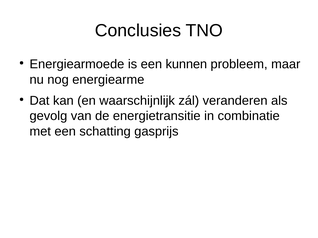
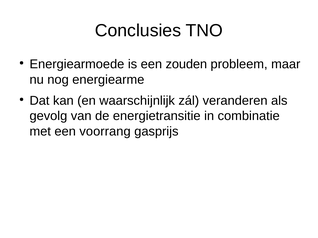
kunnen: kunnen -> zouden
schatting: schatting -> voorrang
